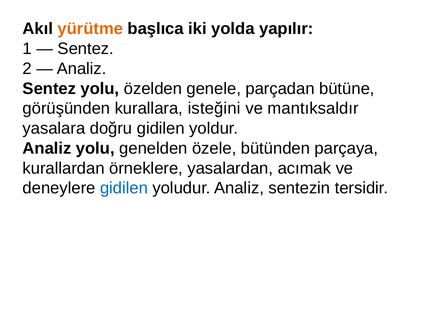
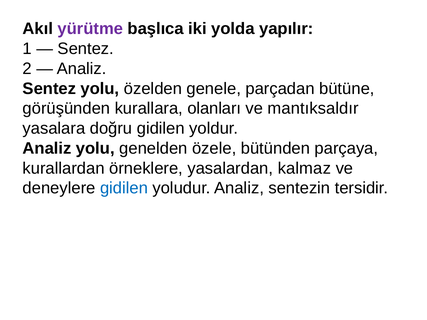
yürütme colour: orange -> purple
isteğini: isteğini -> olanları
acımak: acımak -> kalmaz
